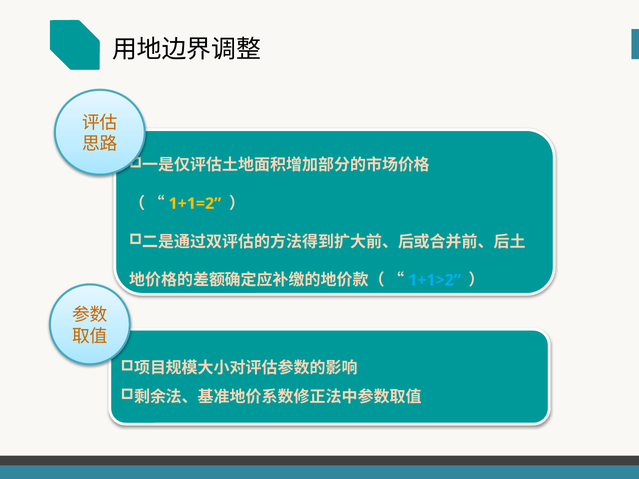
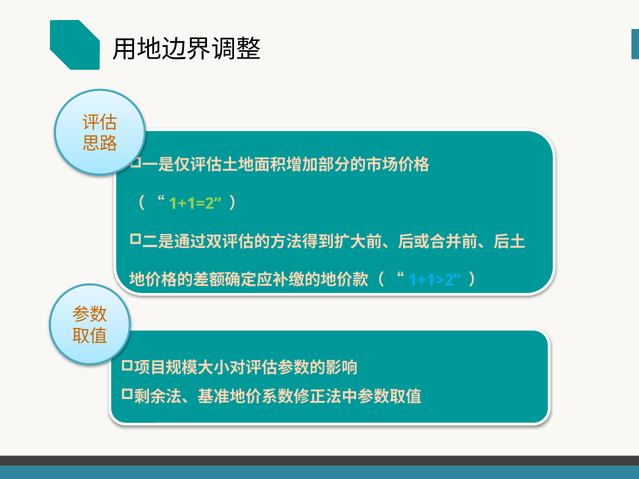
1+1=2 colour: yellow -> light green
